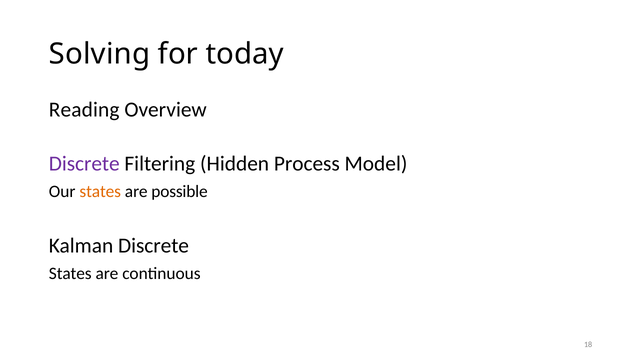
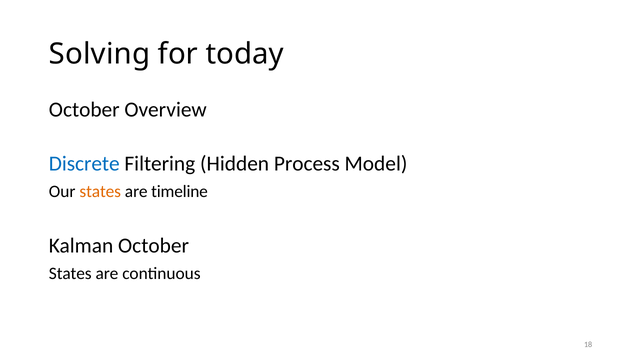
Reading at (84, 110): Reading -> October
Discrete at (84, 164) colour: purple -> blue
possible: possible -> timeline
Kalman Discrete: Discrete -> October
